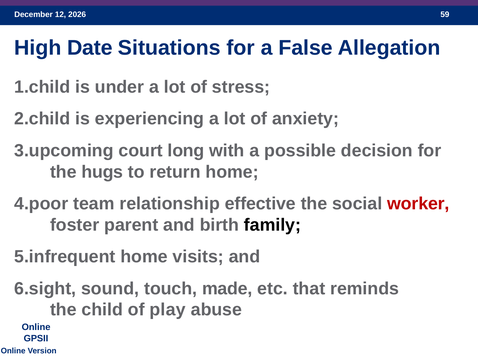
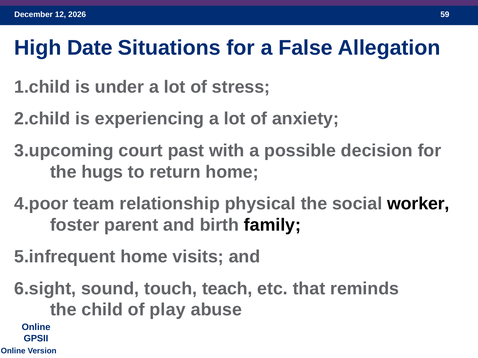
long: long -> past
effective: effective -> physical
worker colour: red -> black
made: made -> teach
